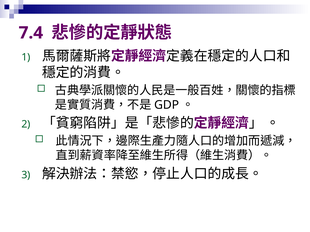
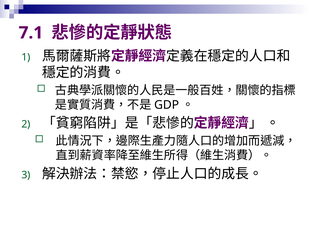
7.4: 7.4 -> 7.1
